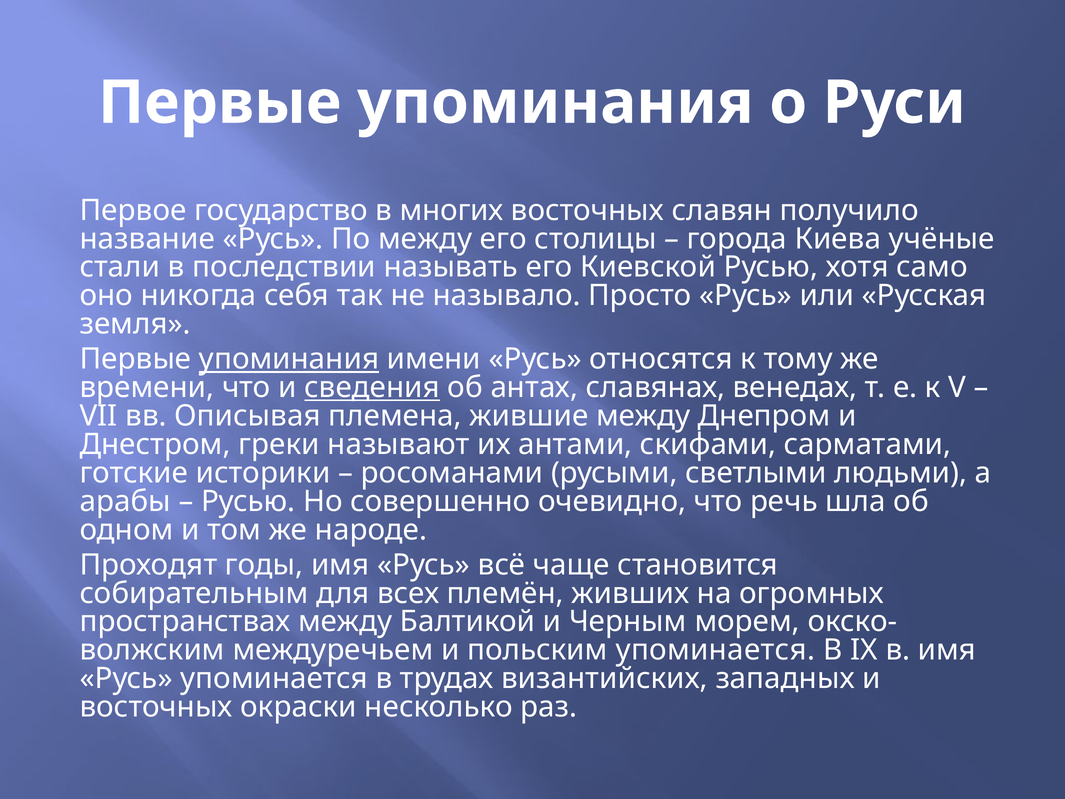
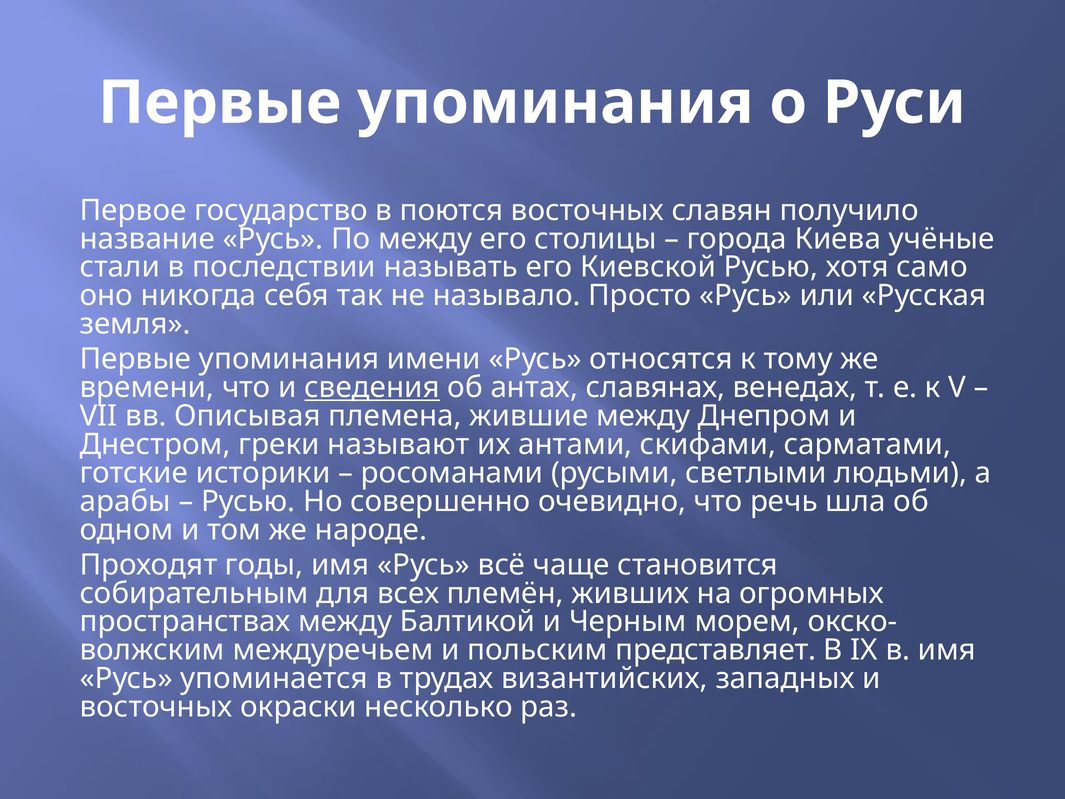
многих: многих -> поются
упоминания at (289, 359) underline: present -> none
польским упоминается: упоминается -> представляет
